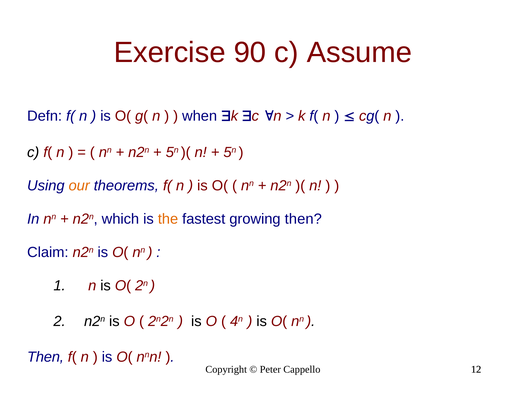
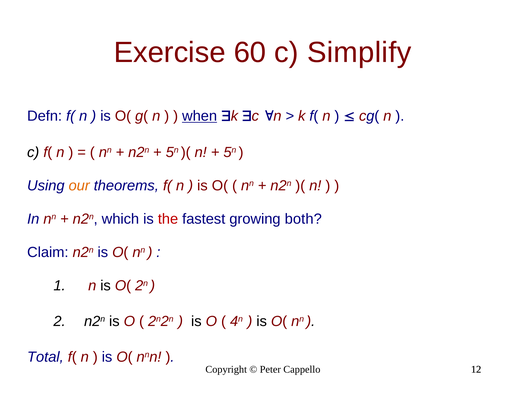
90: 90 -> 60
Assume: Assume -> Simplify
when underline: none -> present
the colour: orange -> red
growing then: then -> both
Then at (45, 357): Then -> Total
